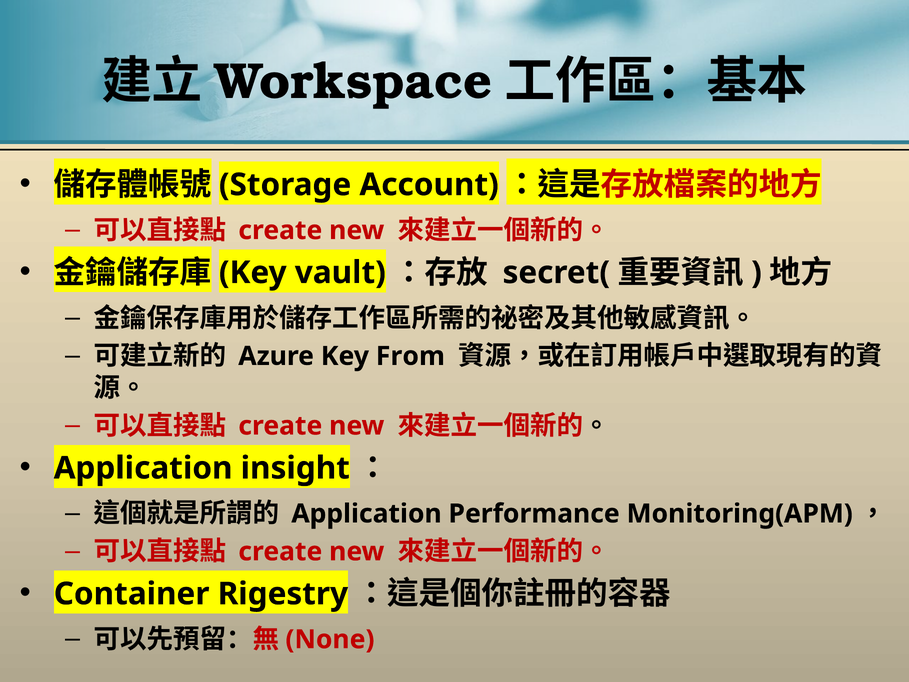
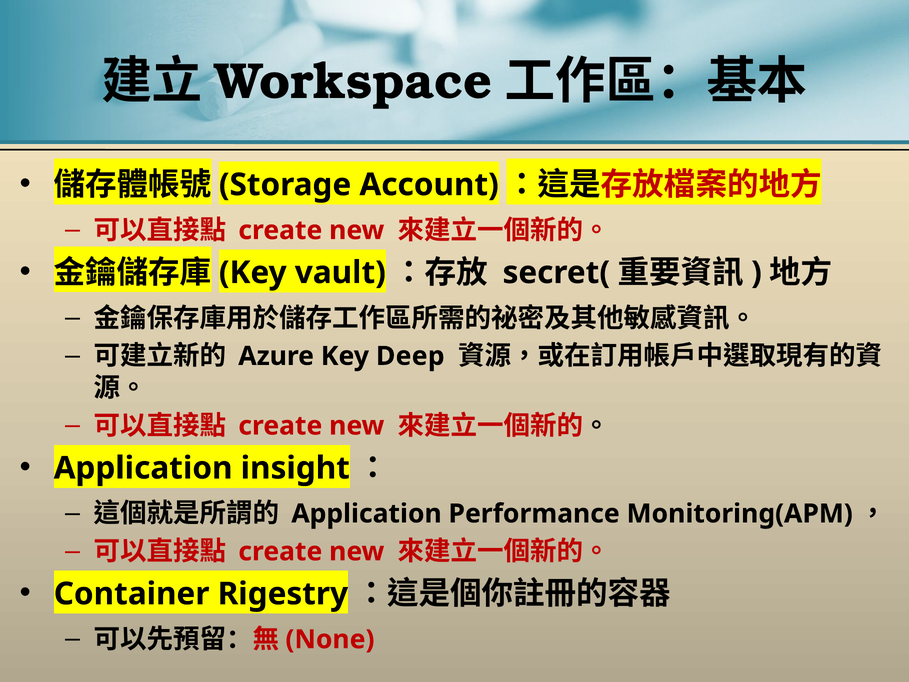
From: From -> Deep
